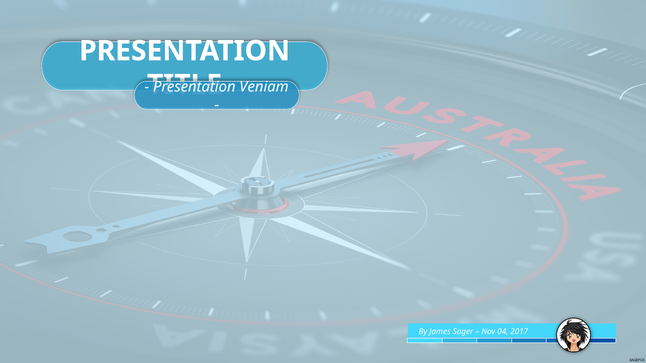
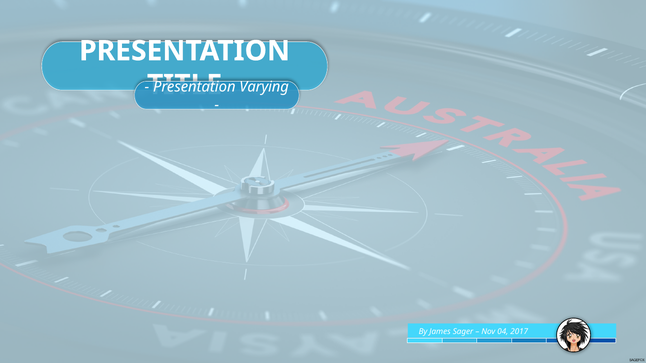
Veniam: Veniam -> Varying
